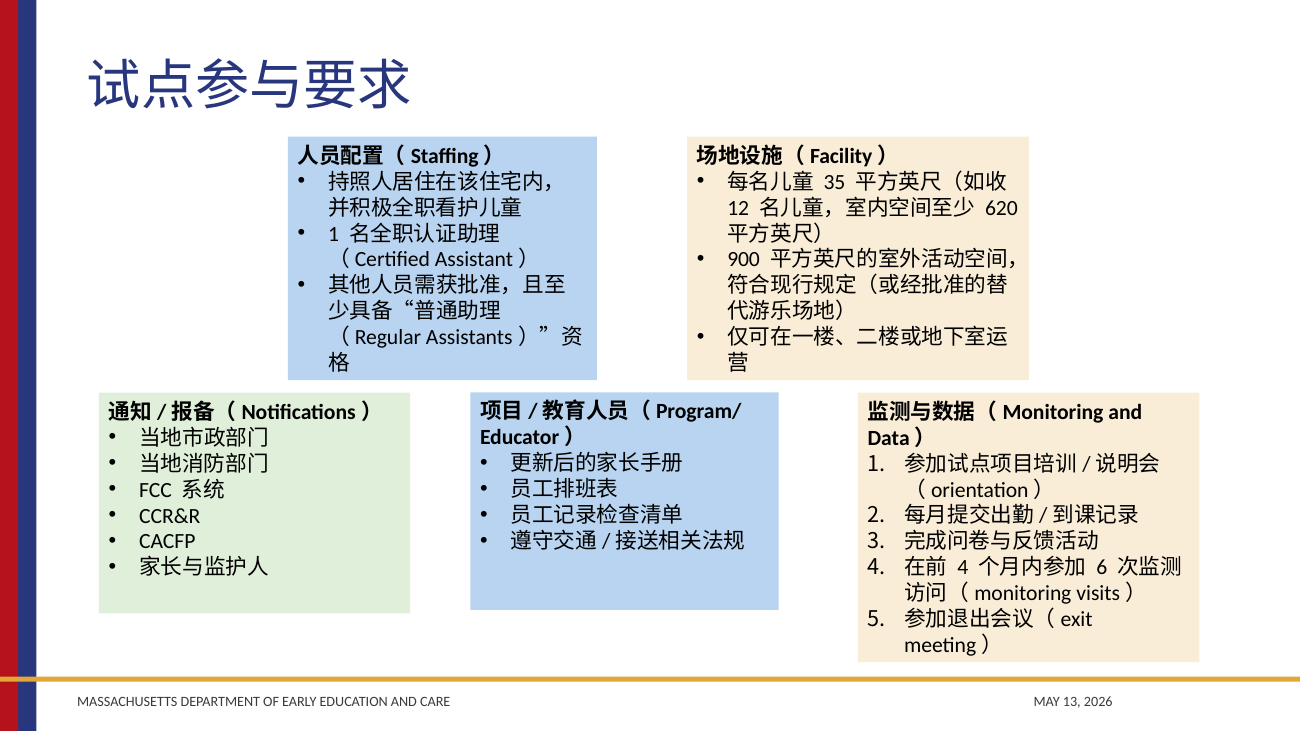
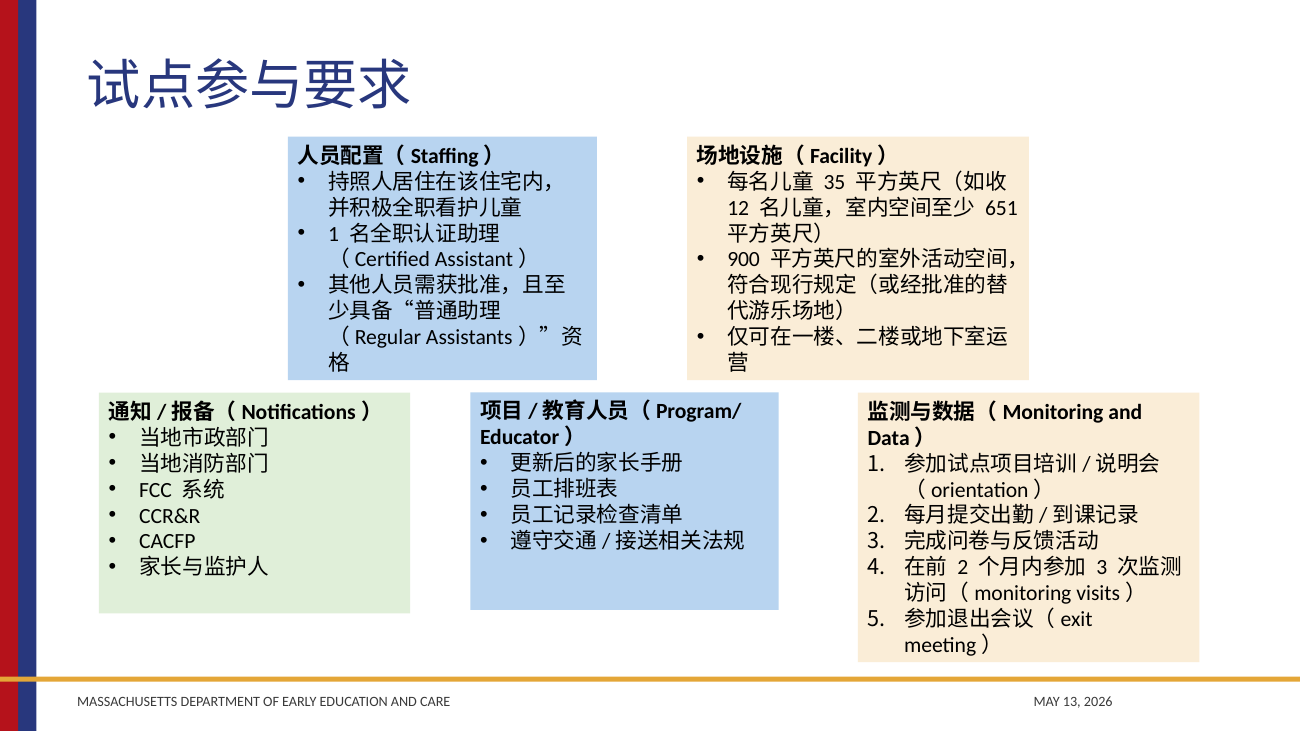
620: 620 -> 651
4 at (963, 568): 4 -> 2
6 at (1102, 568): 6 -> 3
